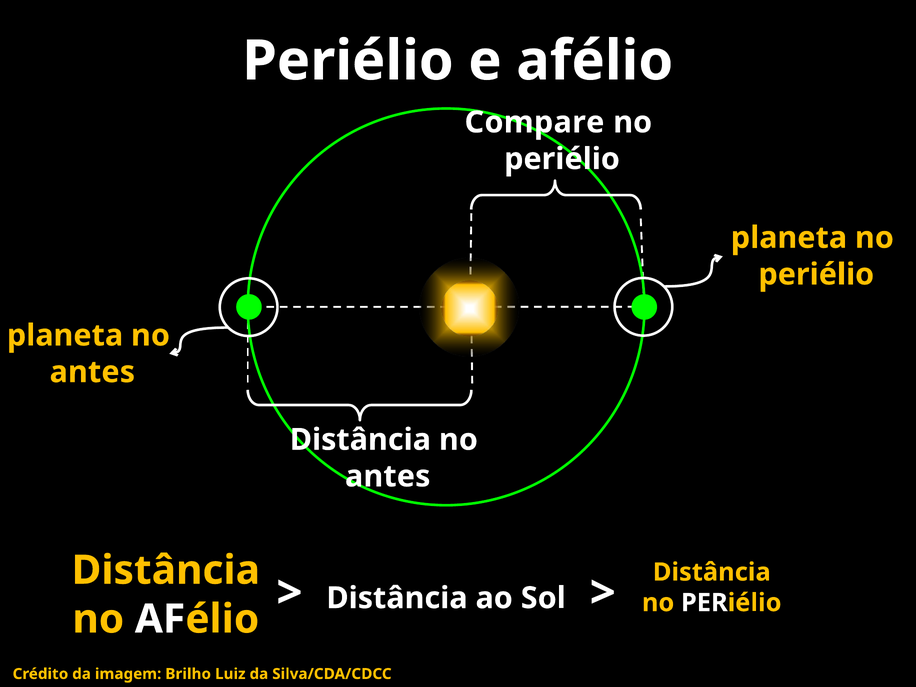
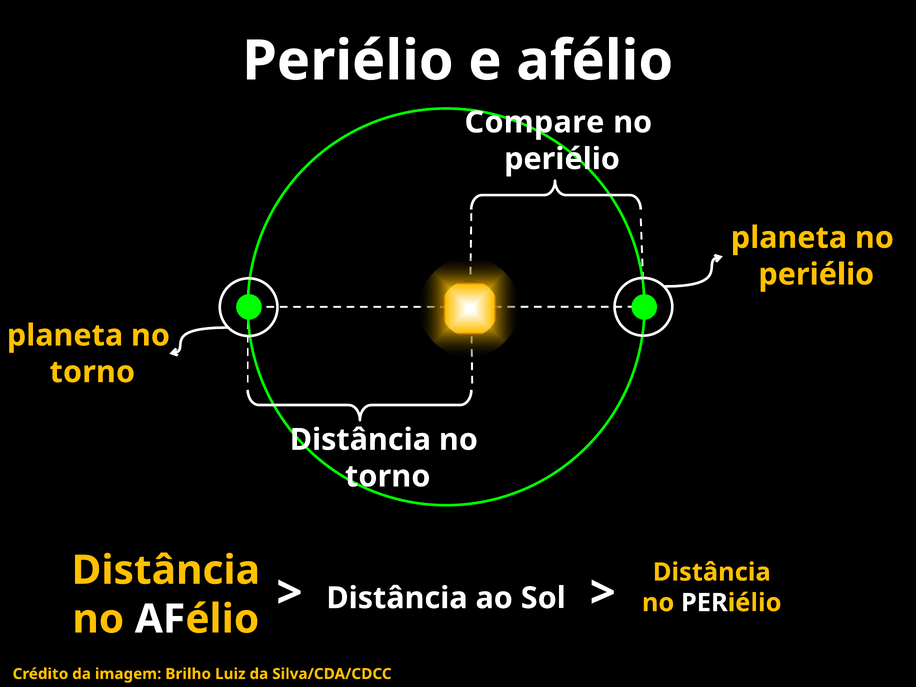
antes at (92, 372): antes -> torno
antes at (388, 476): antes -> torno
